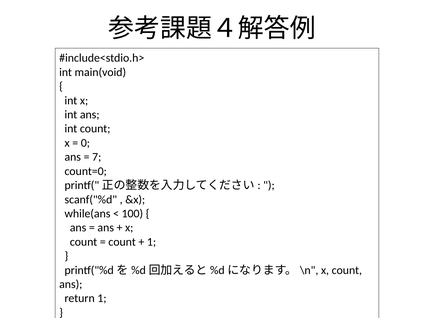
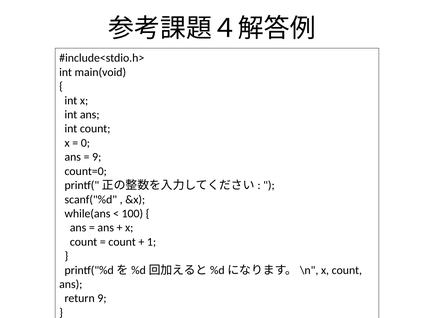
7 at (97, 157): 7 -> 9
return 1: 1 -> 9
